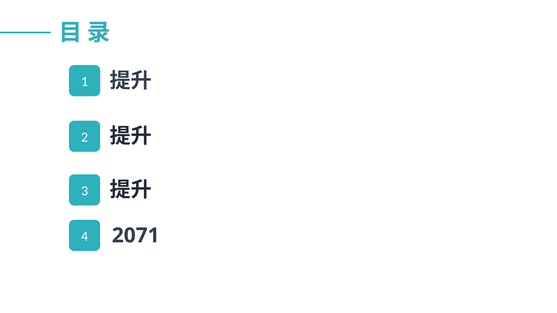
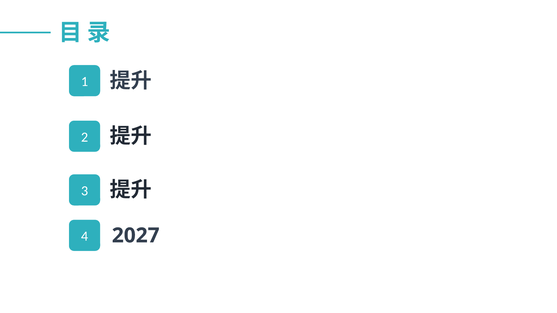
2071: 2071 -> 2027
